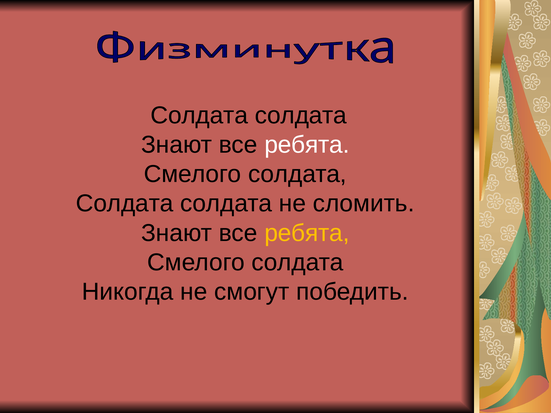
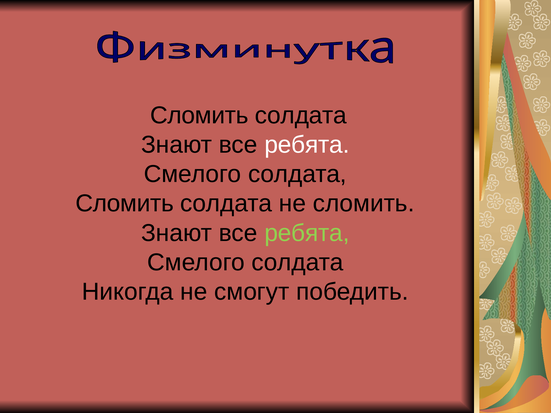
Солдата at (199, 116): Солдата -> Сломить
Солдата at (125, 204): Солдата -> Сломить
ребята at (307, 233) colour: yellow -> light green
